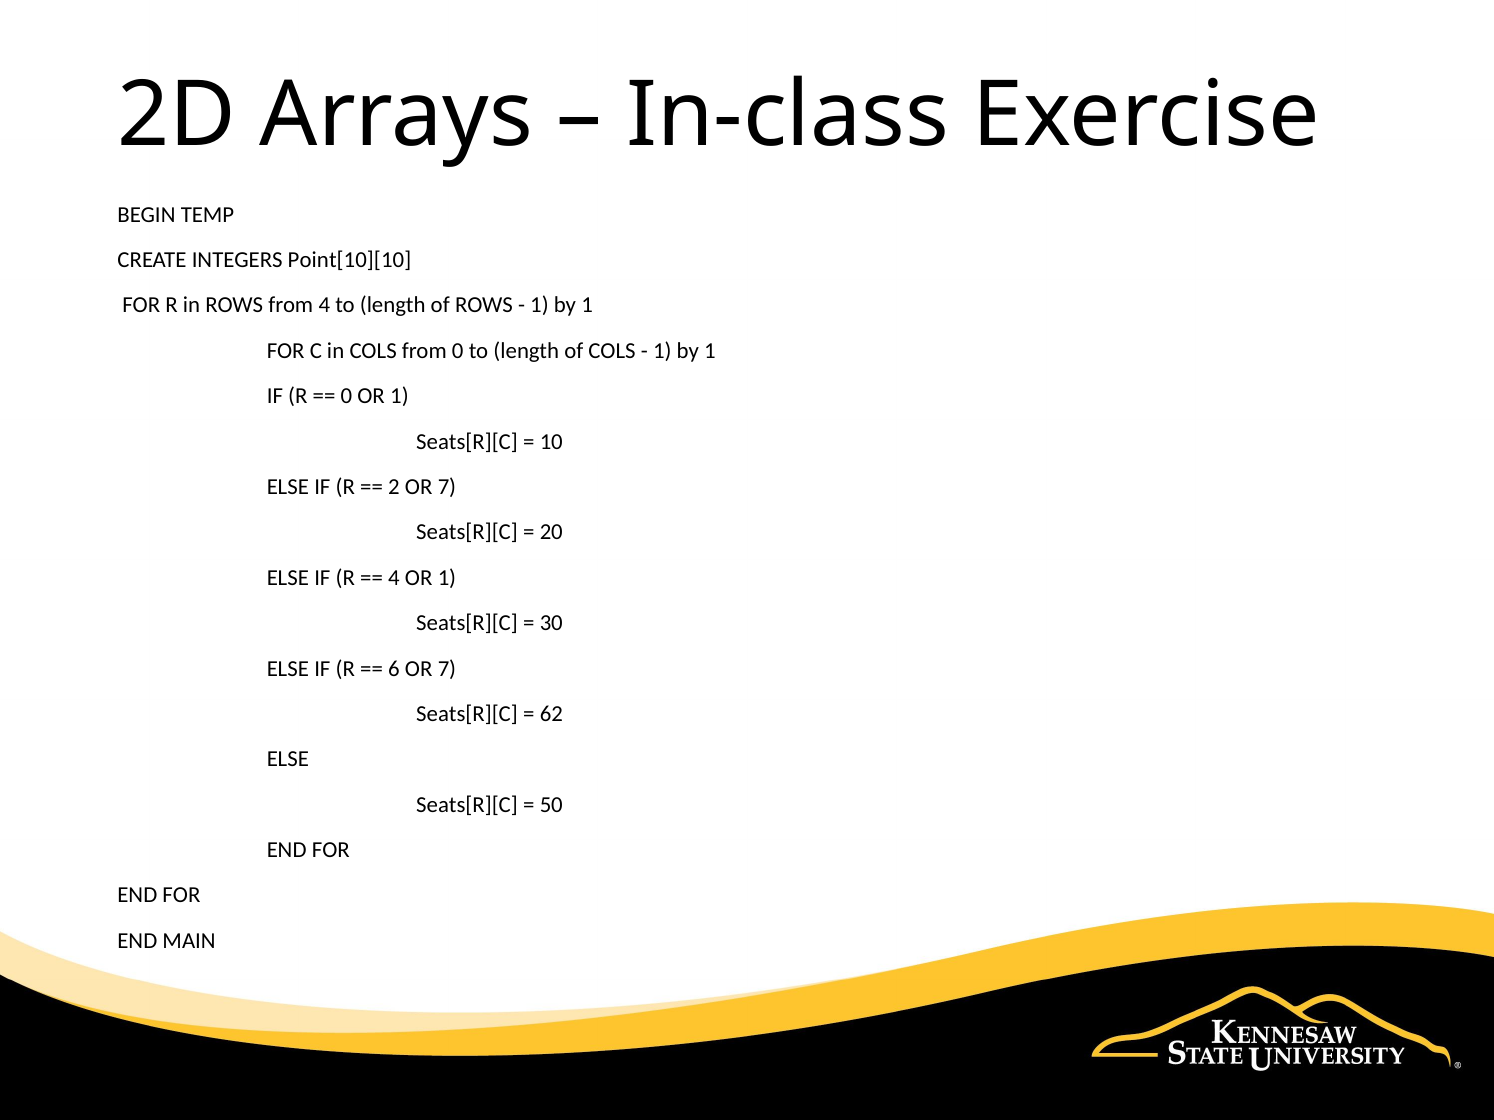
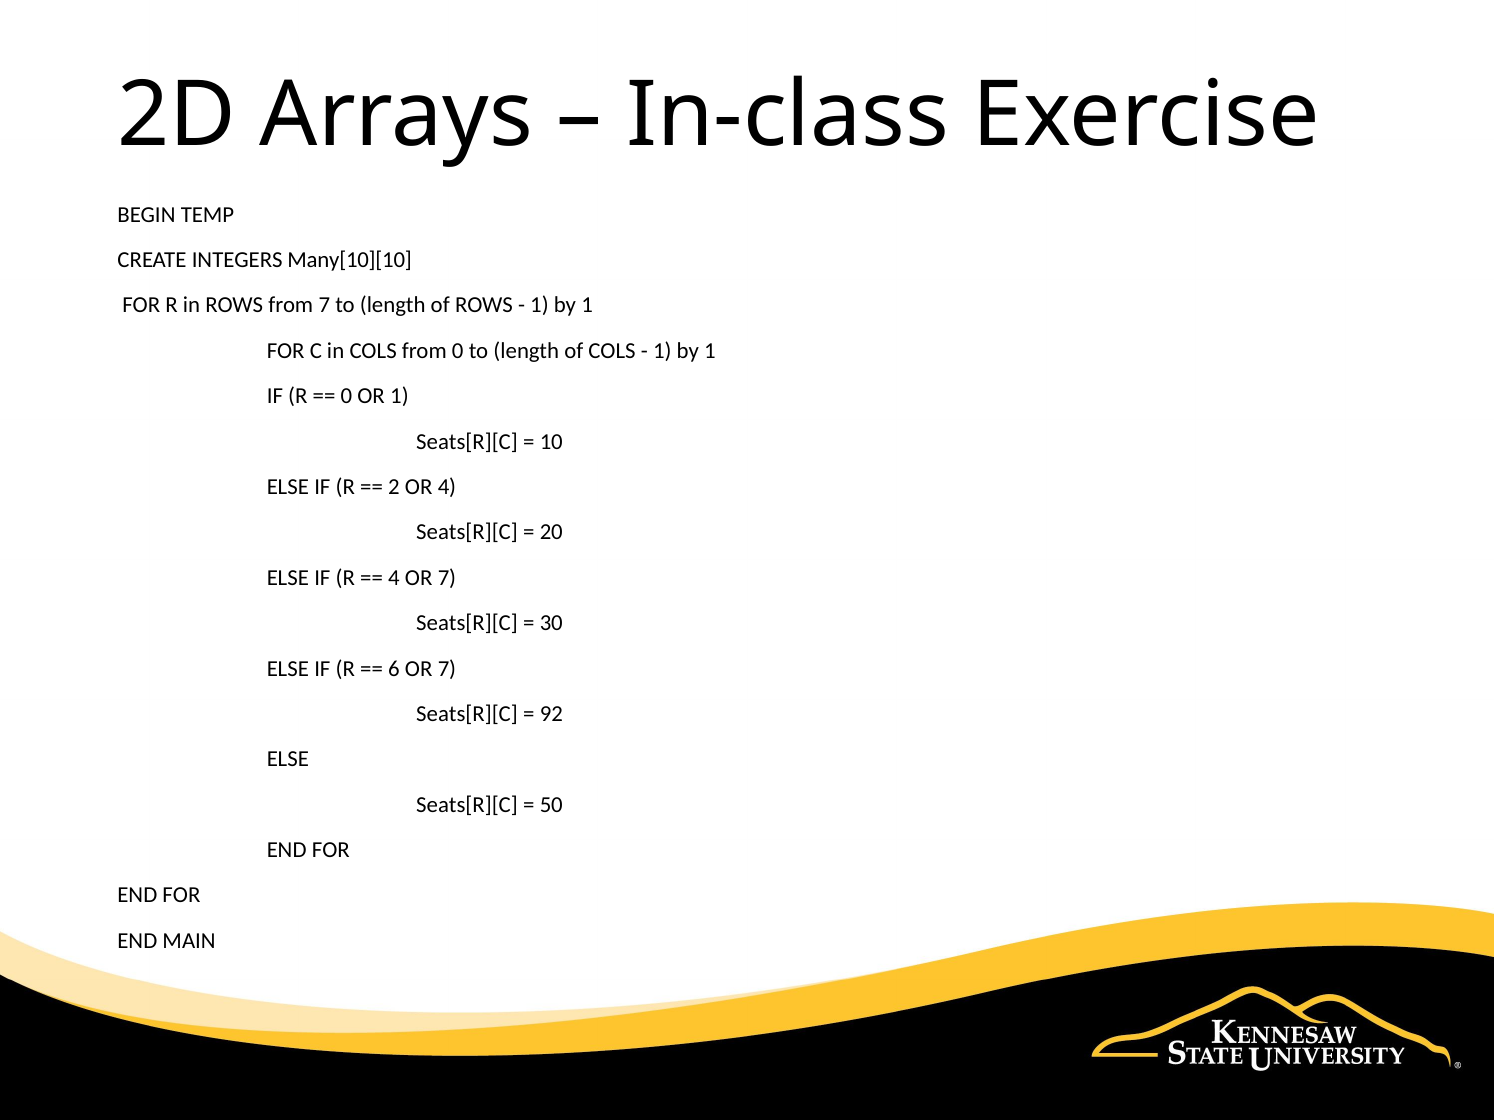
Point[10][10: Point[10][10 -> Many[10][10
from 4: 4 -> 7
2 OR 7: 7 -> 4
4 OR 1: 1 -> 7
62: 62 -> 92
